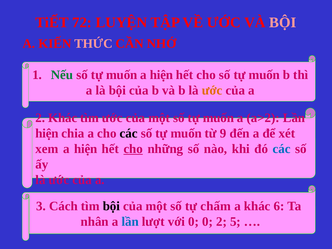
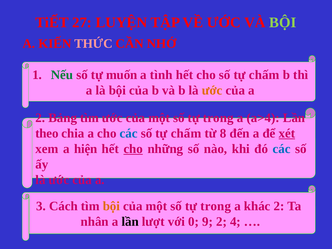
72: 72 -> 27
BỘI at (283, 23) colour: pink -> light green
hiện at (161, 75): hiện -> tình
cho số tự muốn: muốn -> chấm
2 Khác: Khác -> Bảng
muốn at (218, 118): muốn -> trong
a>2: a>2 -> a>4
hiện at (47, 133): hiện -> theo
các at (129, 133) colour: black -> blue
muốn at (186, 133): muốn -> chấm
9: 9 -> 8
xét underline: none -> present
bội at (111, 206) colour: black -> orange
chấm at (216, 206): chấm -> trong
khác 6: 6 -> 2
lần at (130, 222) colour: blue -> black
0 0: 0 -> 9
5: 5 -> 4
